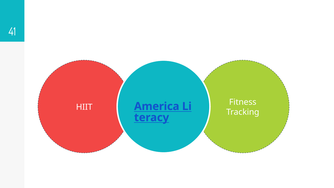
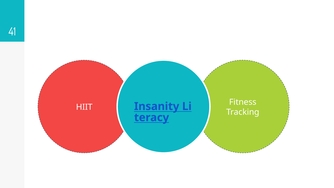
America: America -> Insanity
